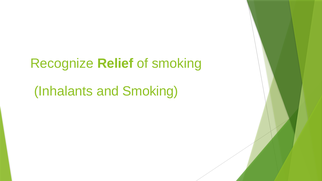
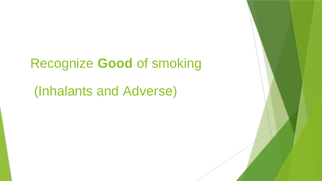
Relief: Relief -> Good
and Smoking: Smoking -> Adverse
